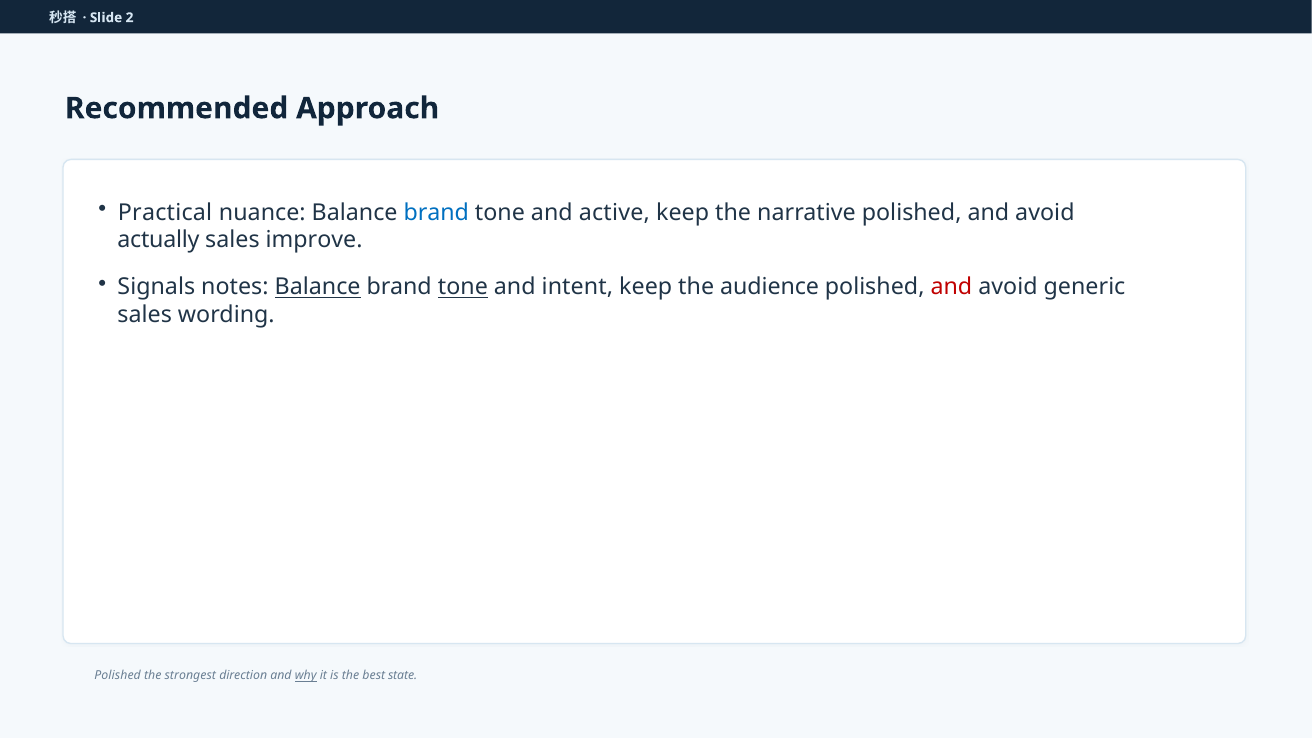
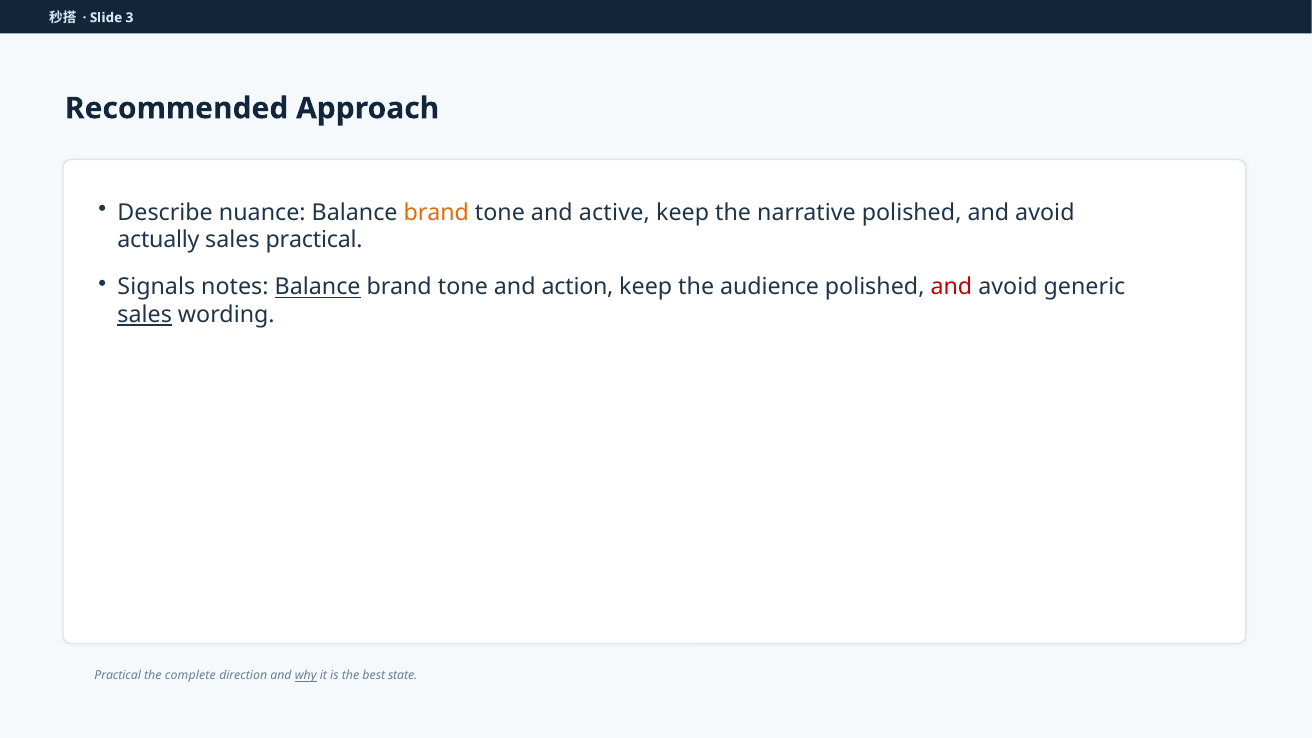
2: 2 -> 3
Practical: Practical -> Describe
brand at (436, 212) colour: blue -> orange
sales improve: improve -> practical
tone at (463, 287) underline: present -> none
intent: intent -> action
sales at (145, 315) underline: none -> present
Polished at (118, 676): Polished -> Practical
strongest: strongest -> complete
